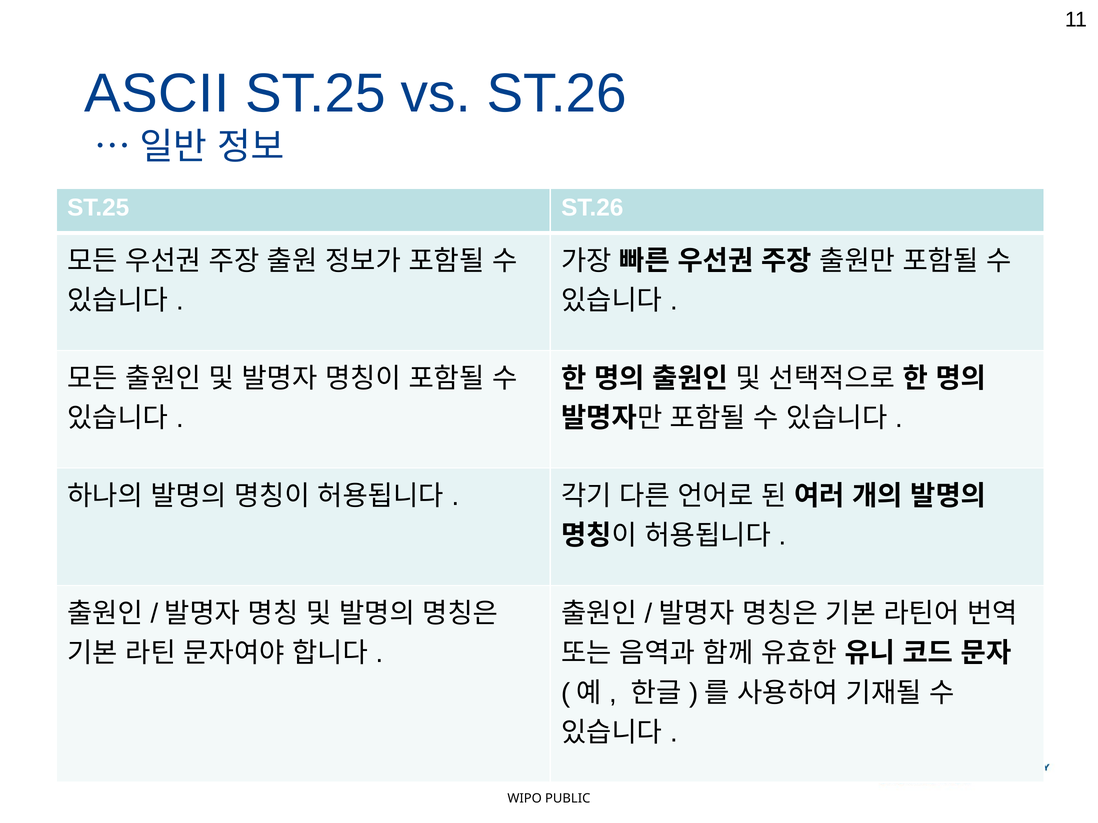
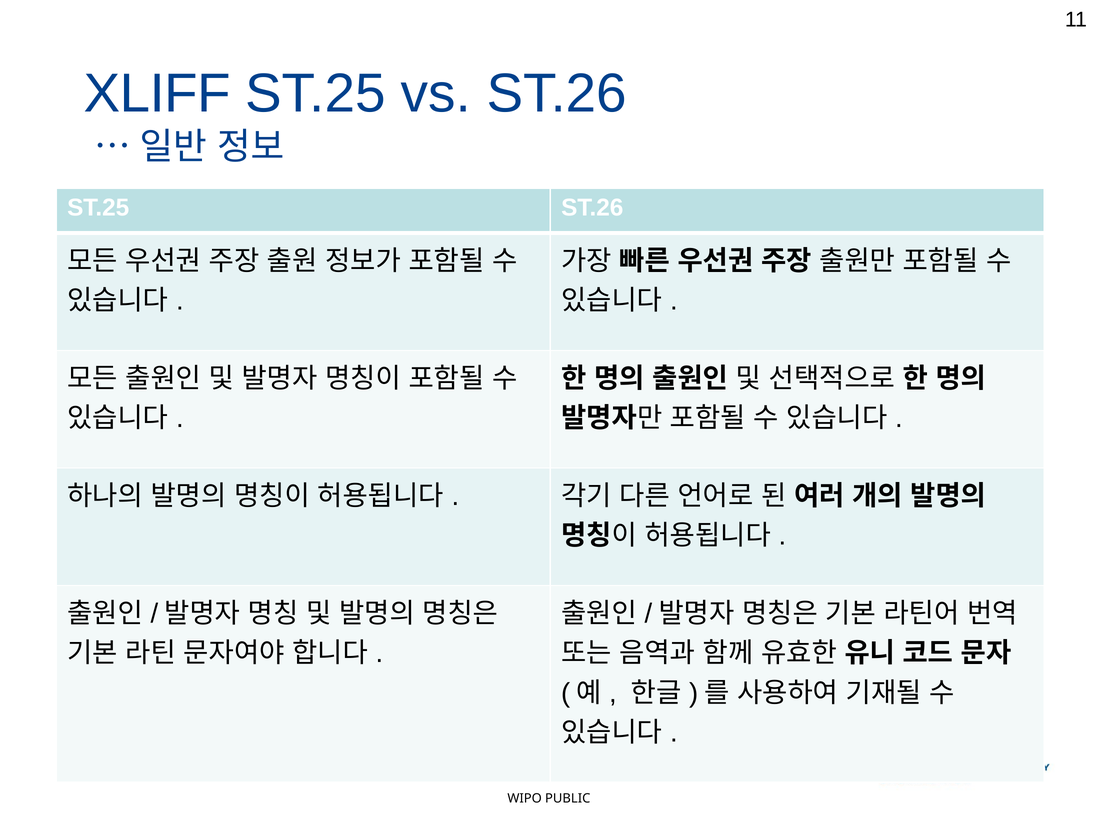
ASCII: ASCII -> XLIFF
